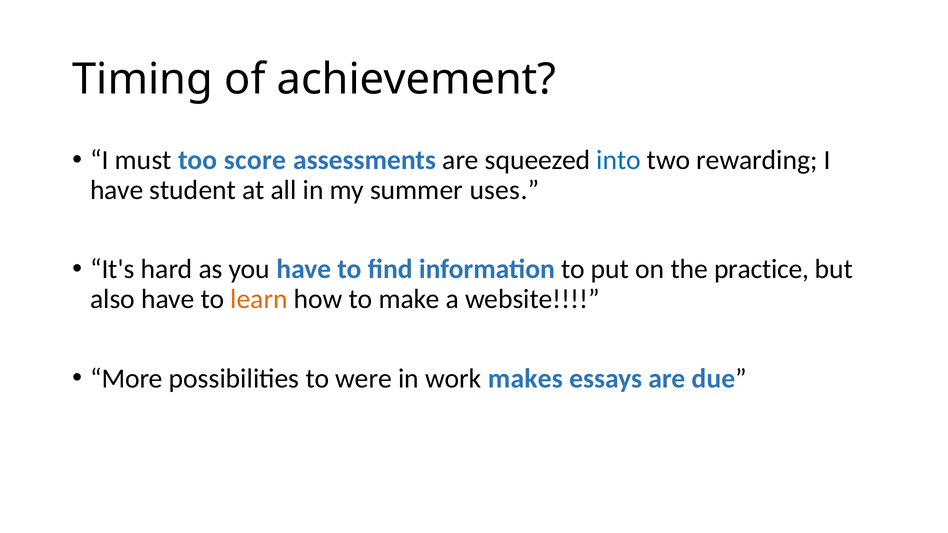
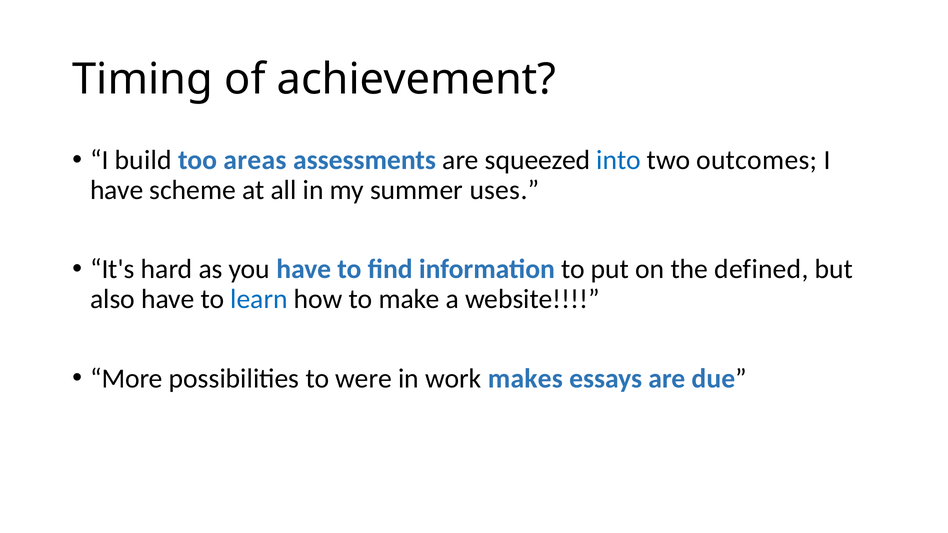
must: must -> build
score: score -> areas
rewarding: rewarding -> outcomes
student: student -> scheme
practice: practice -> defined
learn colour: orange -> blue
